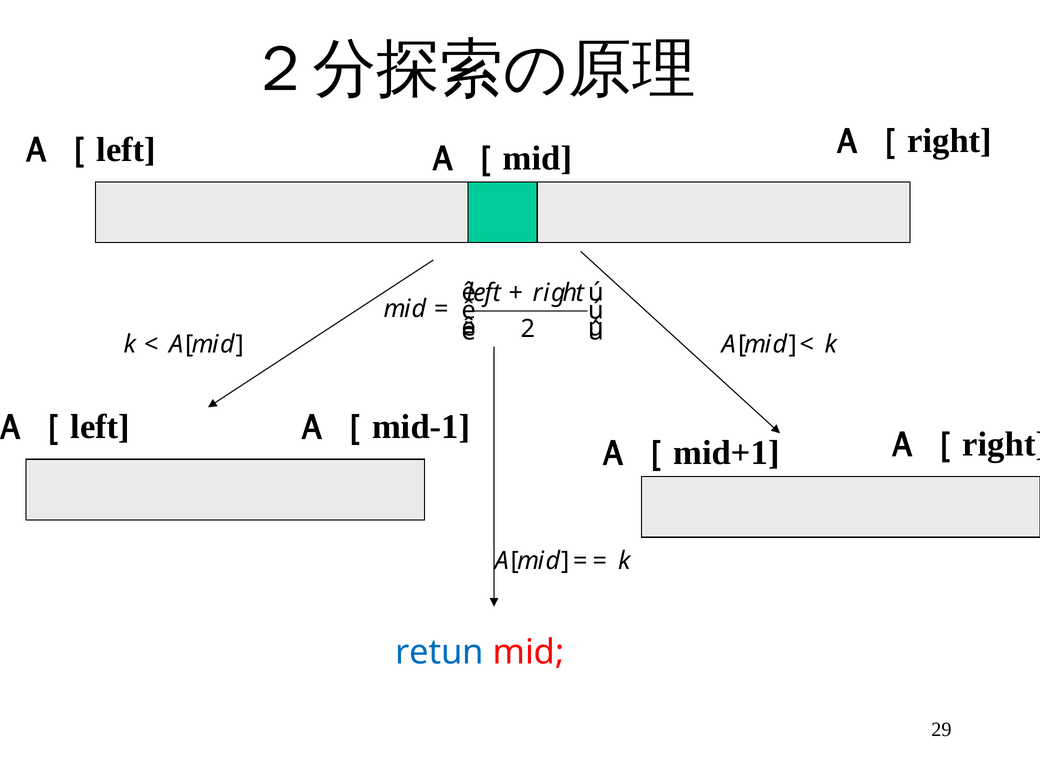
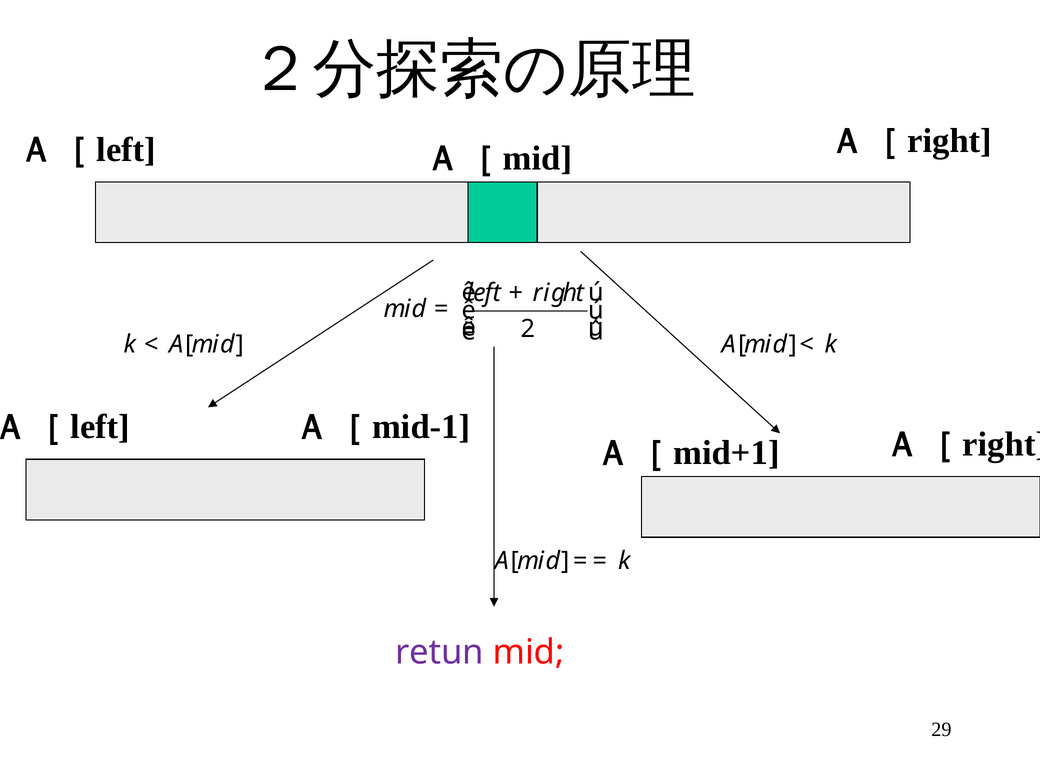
retun colour: blue -> purple
